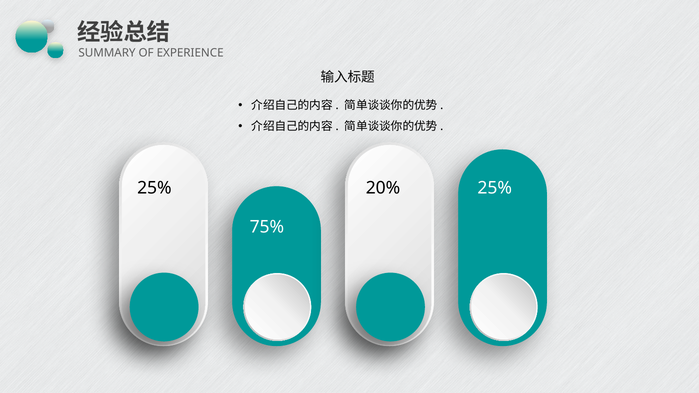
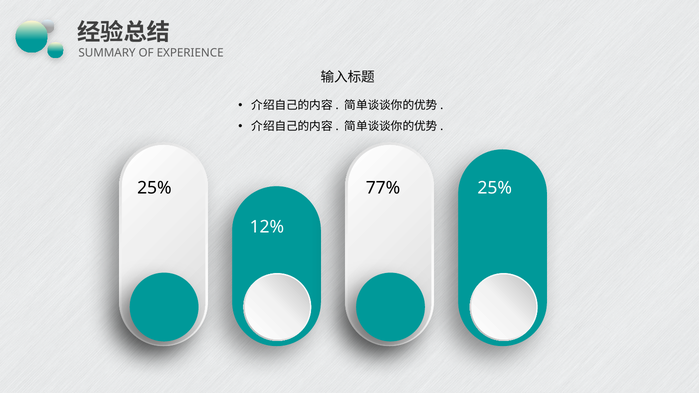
20%: 20% -> 77%
75%: 75% -> 12%
